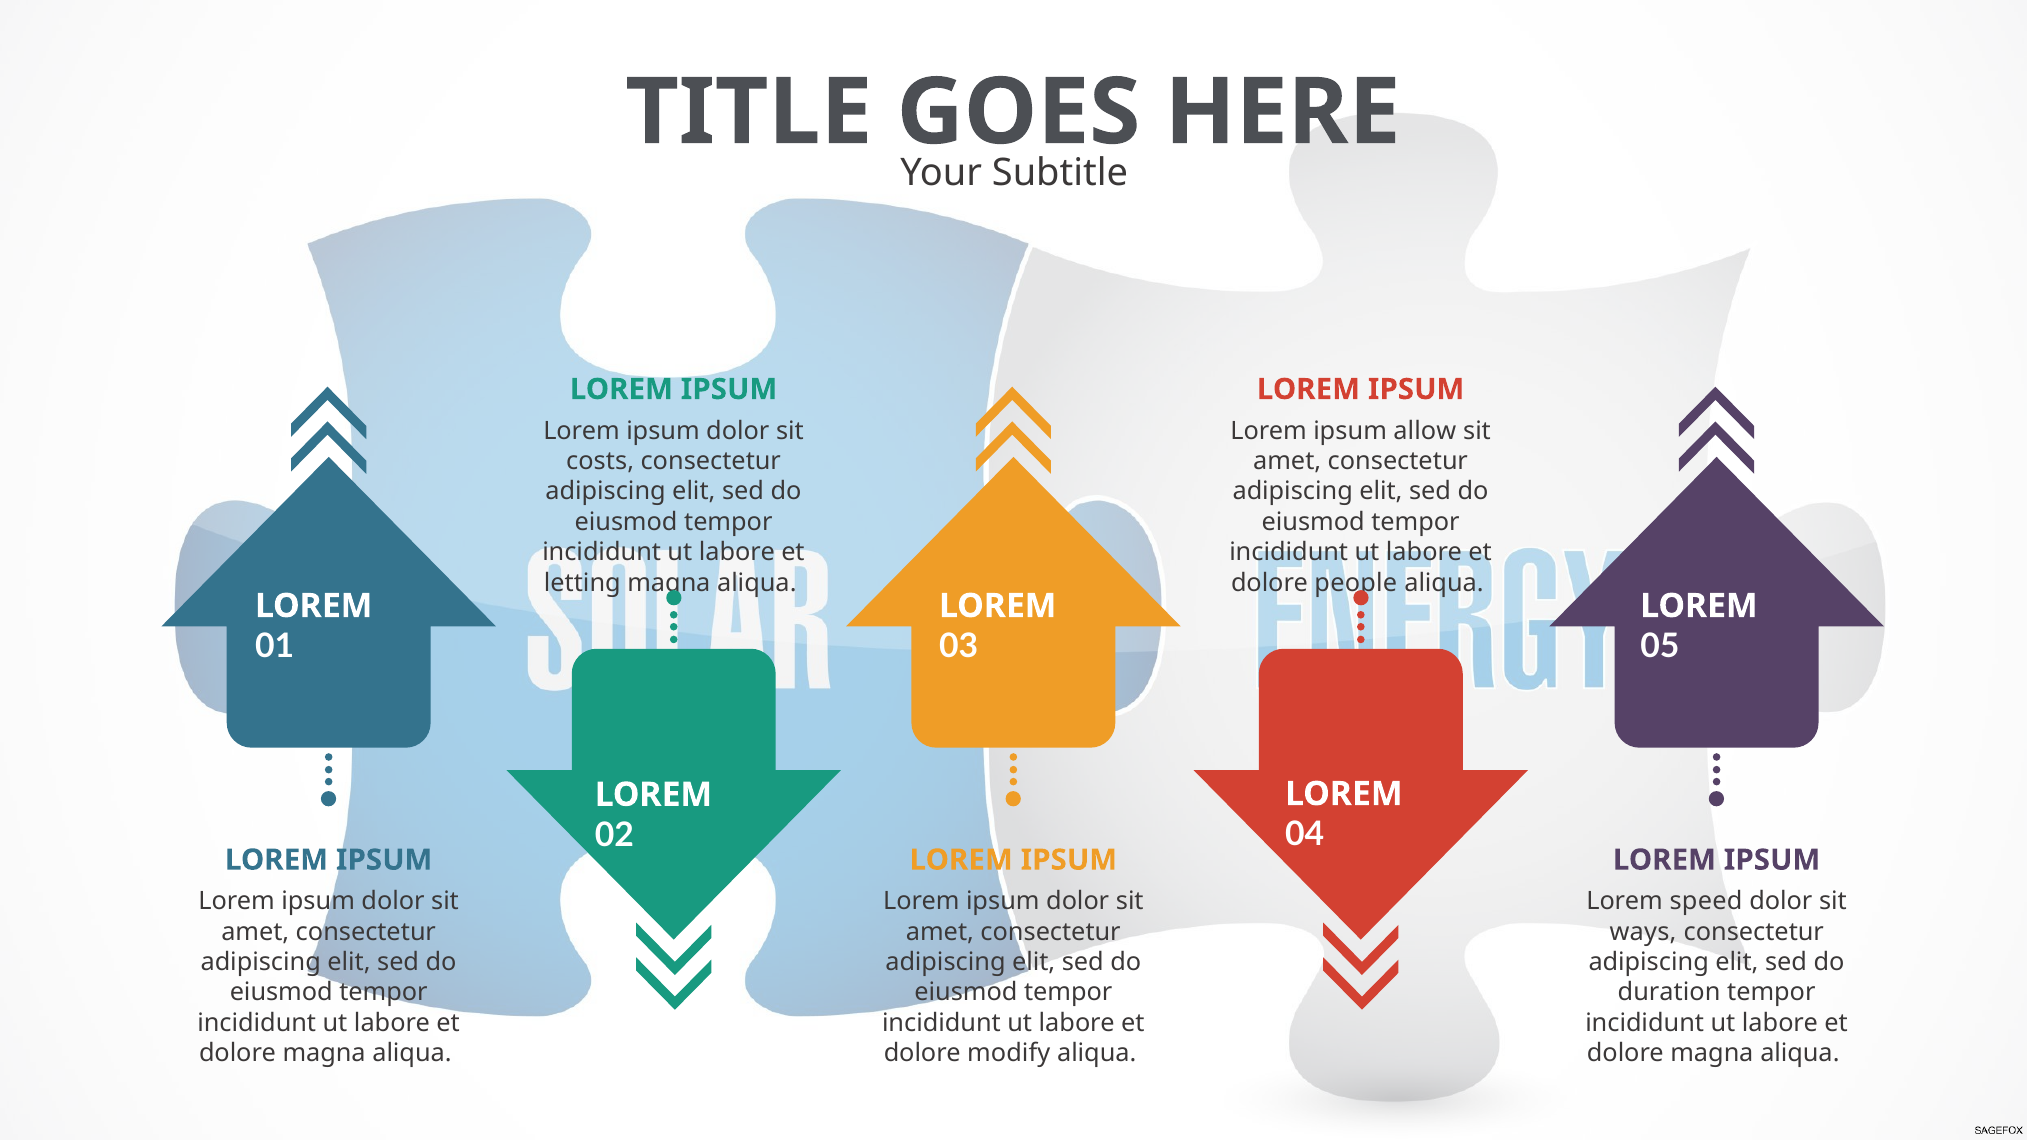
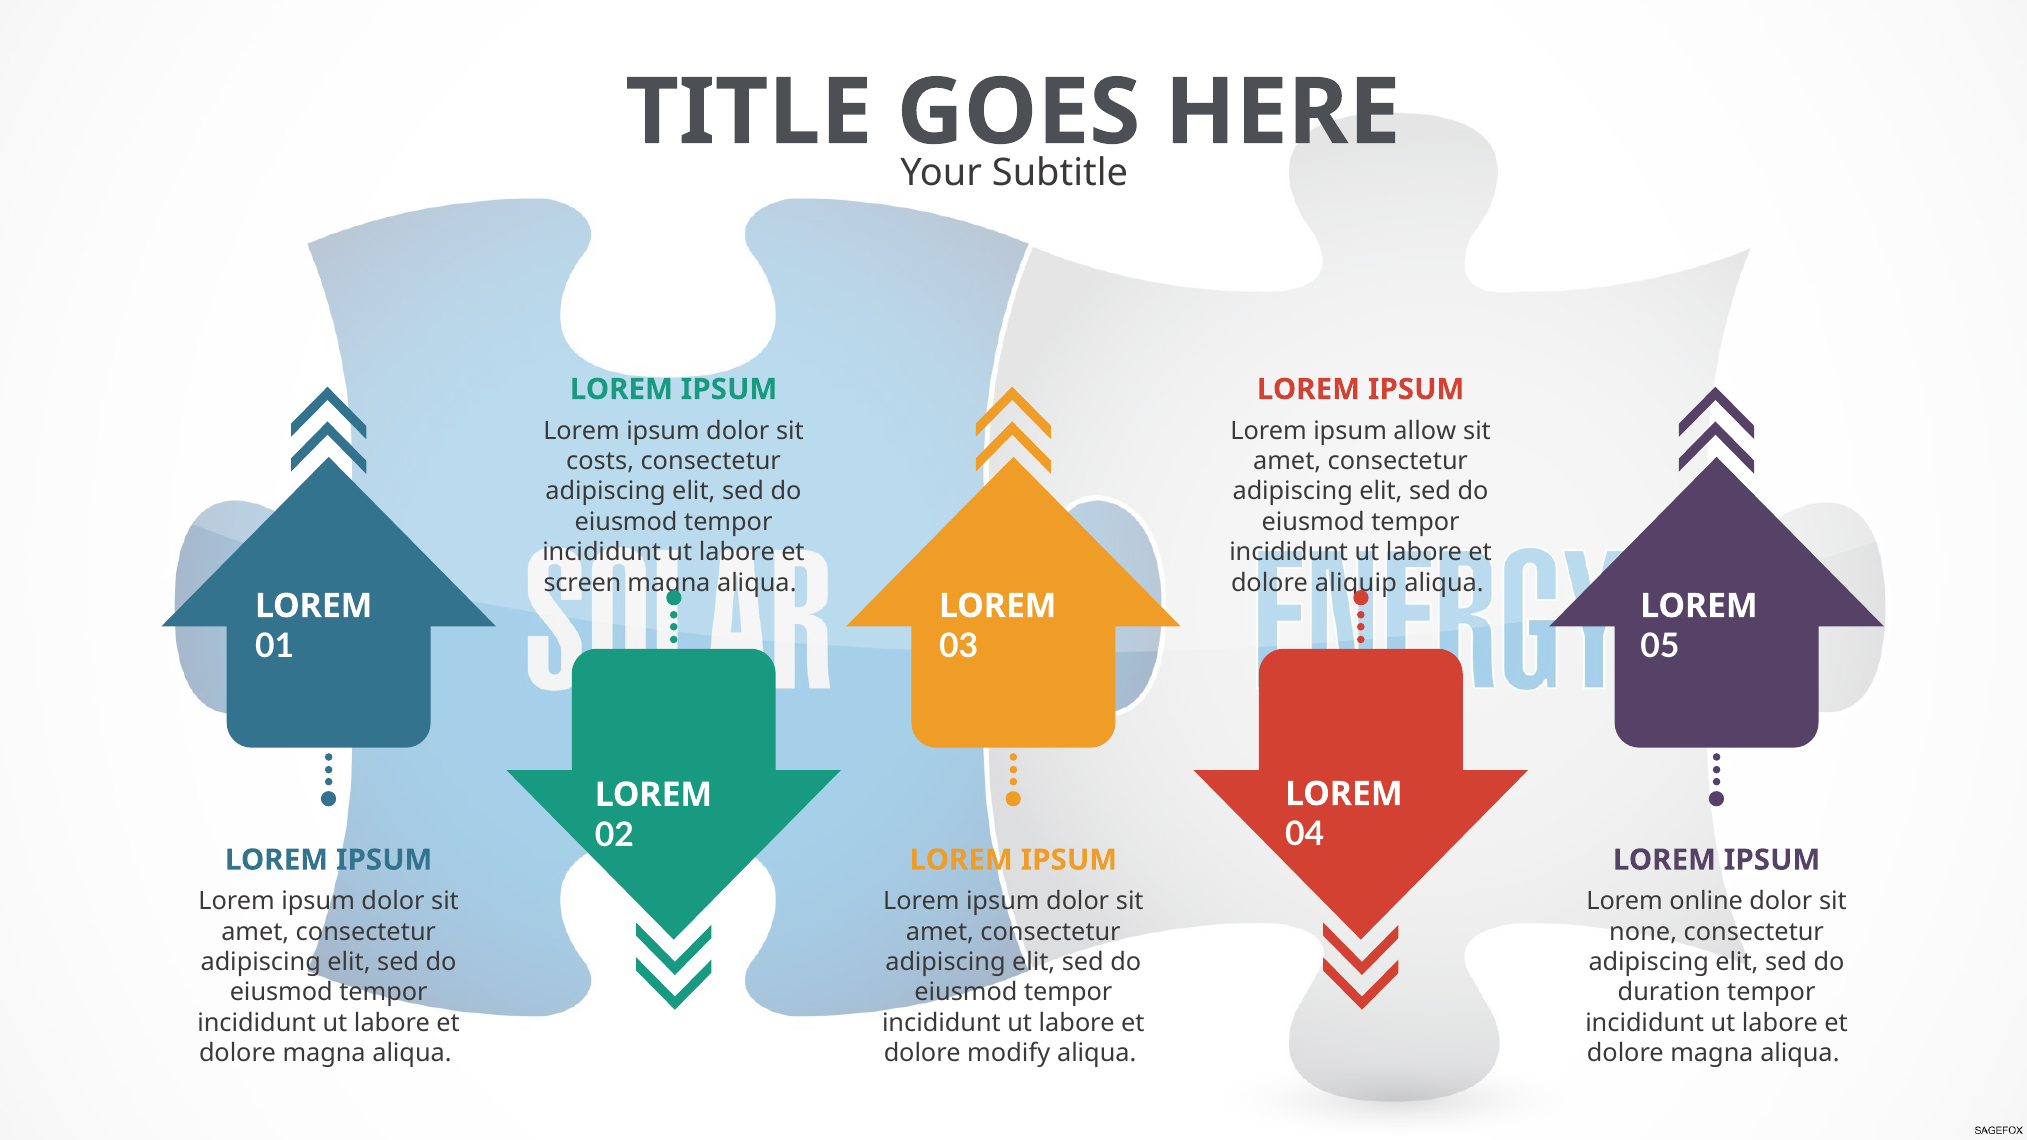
letting: letting -> screen
people: people -> aliquip
speed: speed -> online
ways: ways -> none
